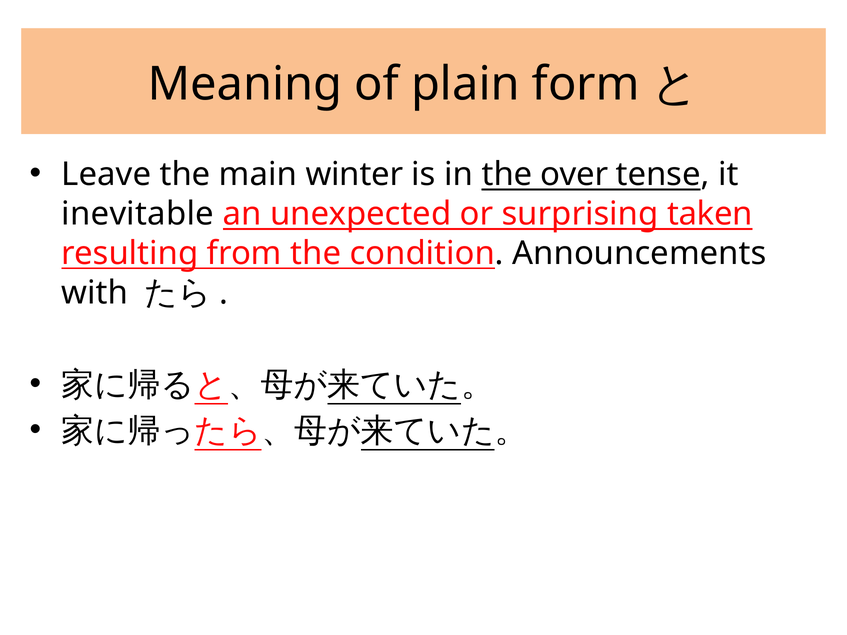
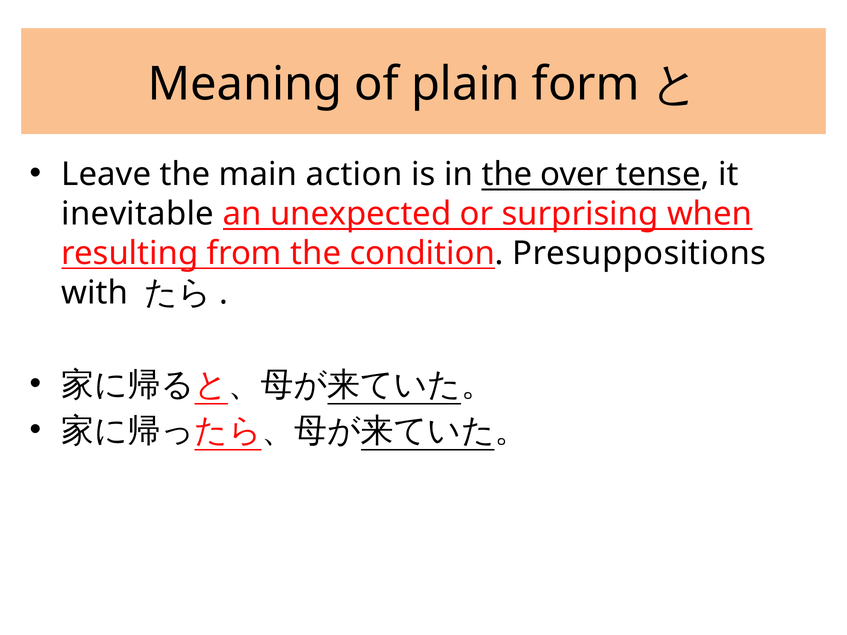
winter: winter -> action
taken: taken -> when
Announcements: Announcements -> Presuppositions
